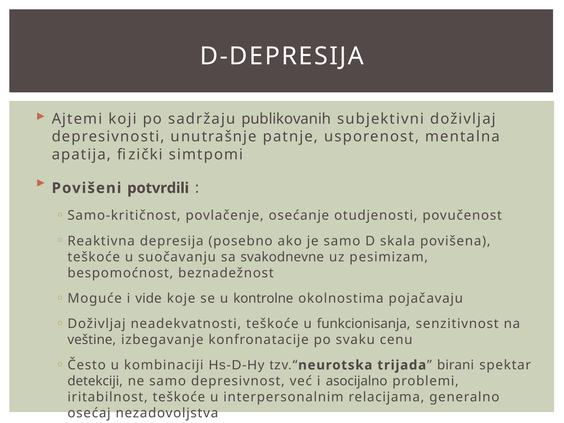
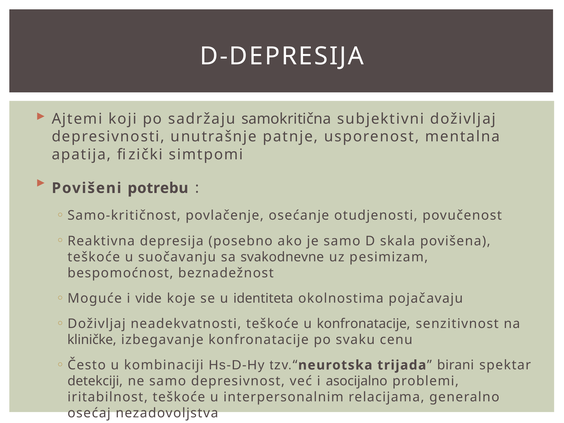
publikovanih: publikovanih -> samokritična
potvrdili: potvrdili -> potrebu
kontrolne: kontrolne -> identiteta
u funkcionisanja: funkcionisanja -> konfronatacije
veštine: veštine -> kliničke
